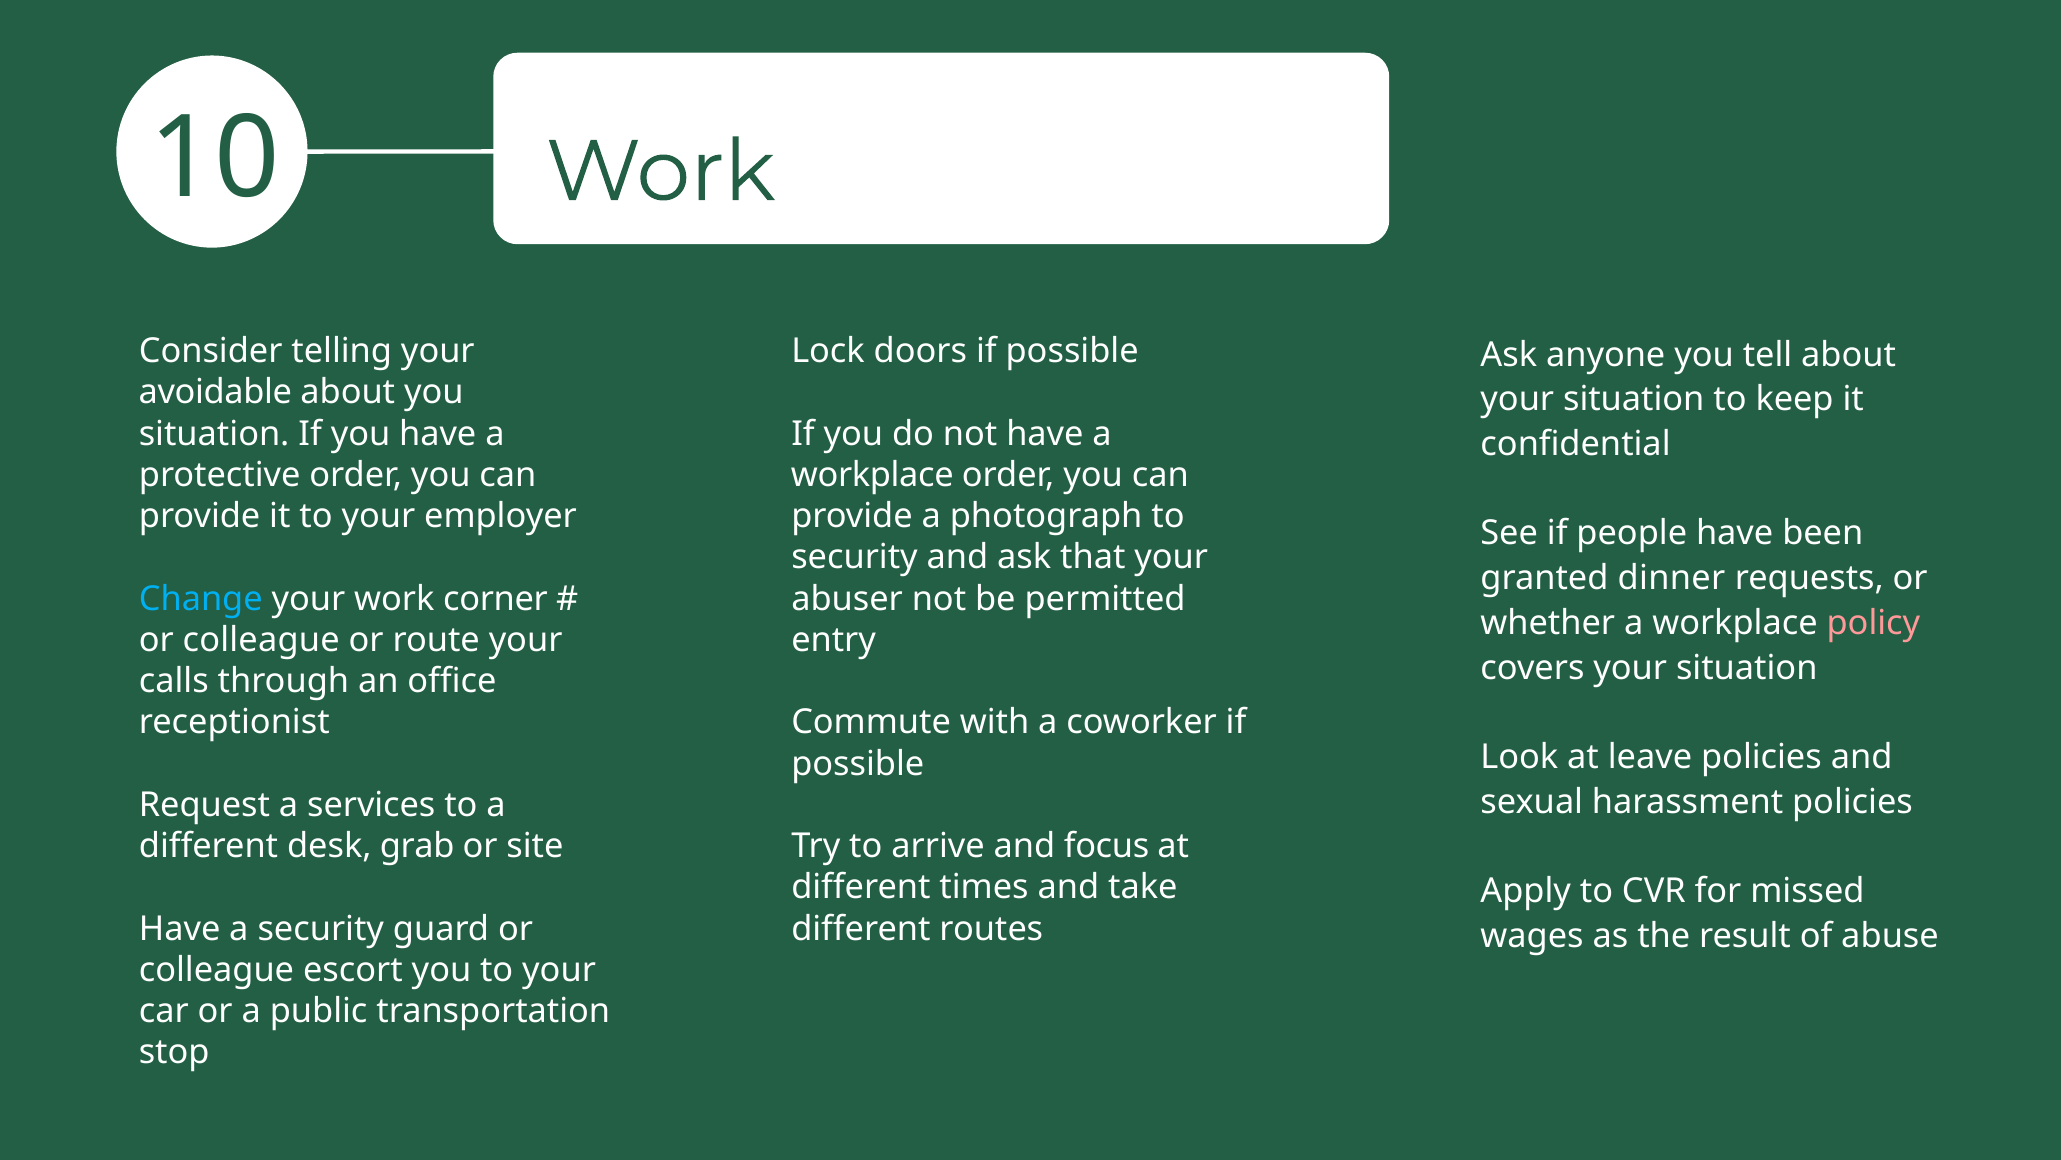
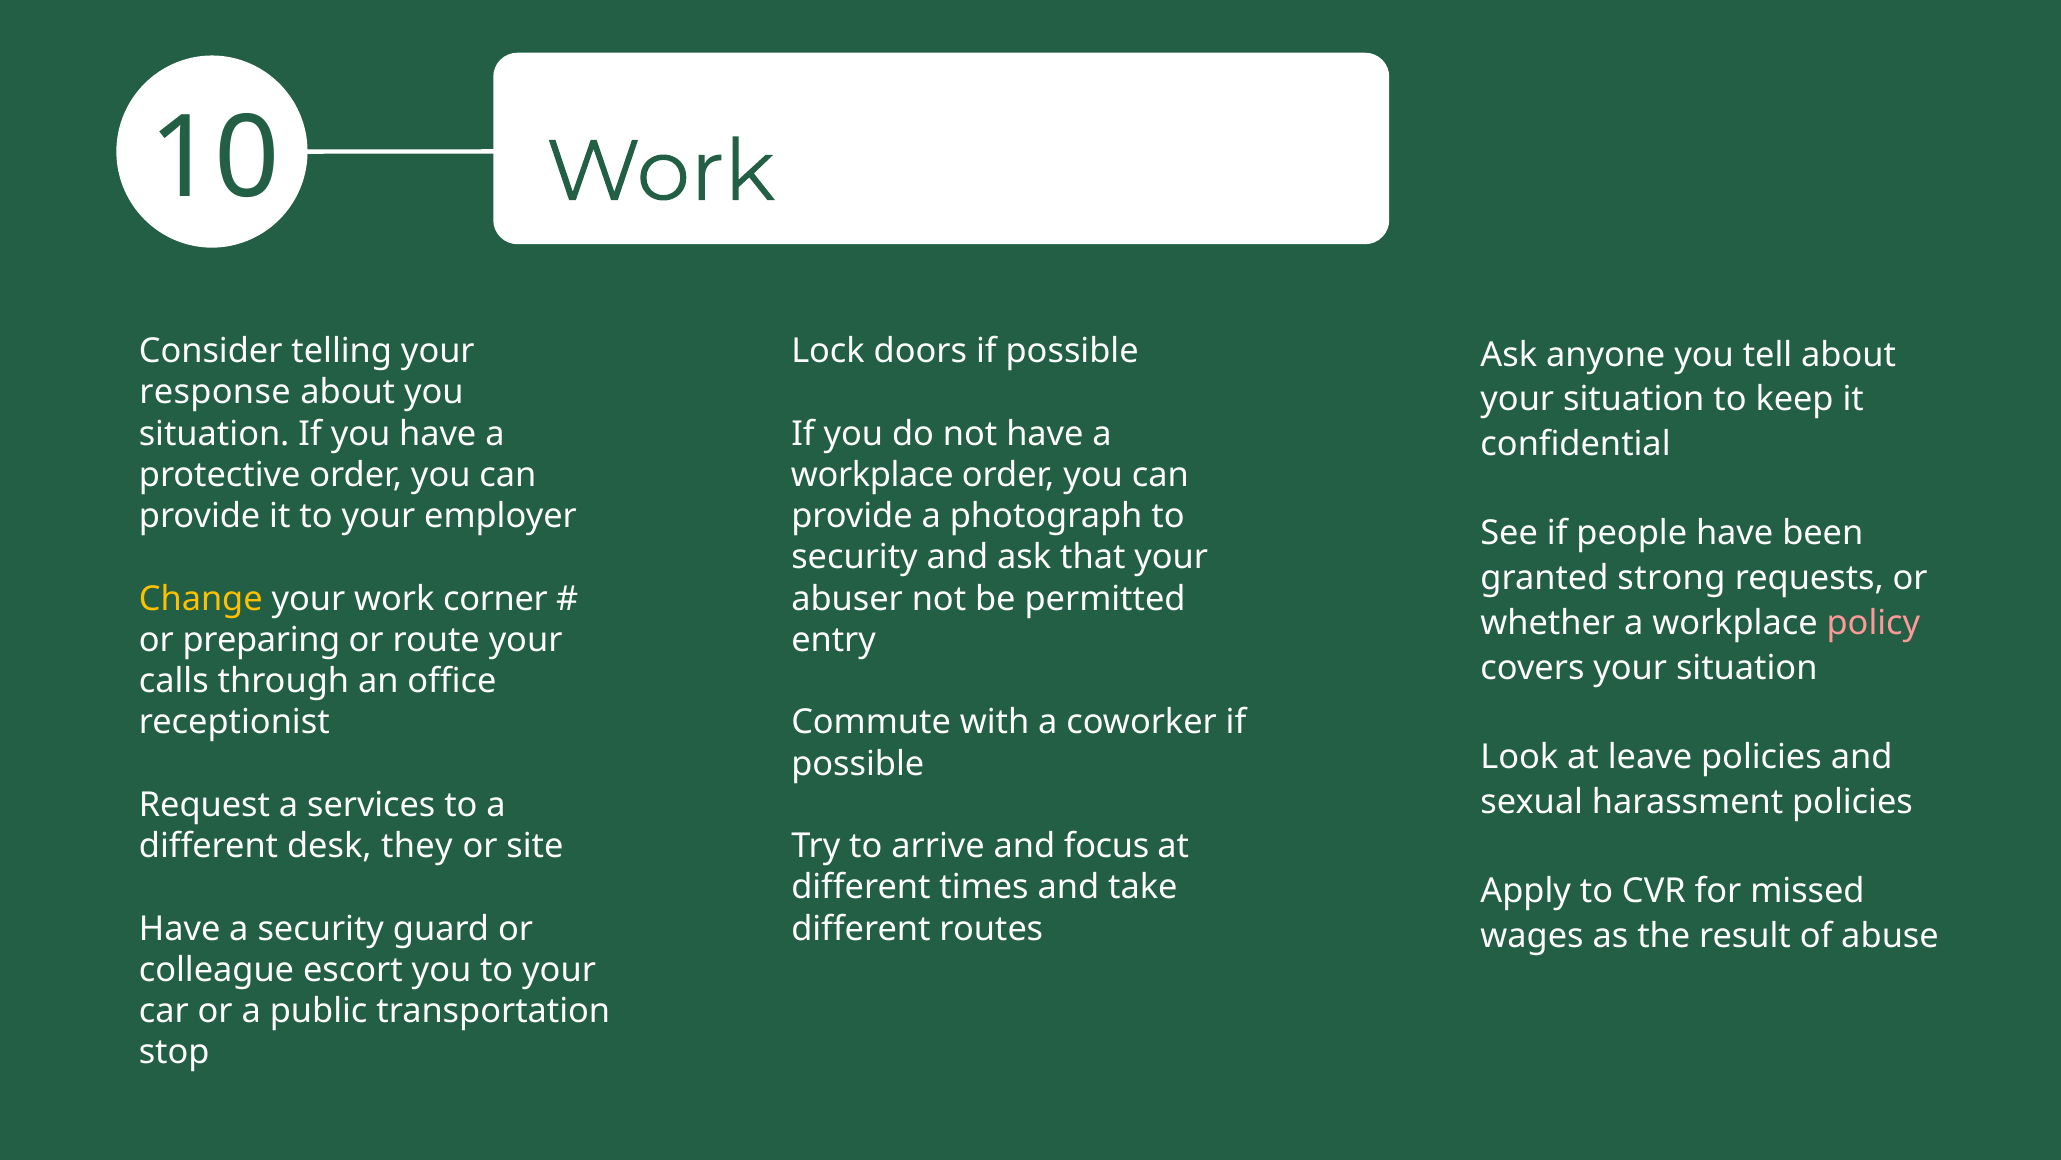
avoidable: avoidable -> response
dinner: dinner -> strong
Change colour: light blue -> yellow
colleague at (261, 640): colleague -> preparing
grab: grab -> they
